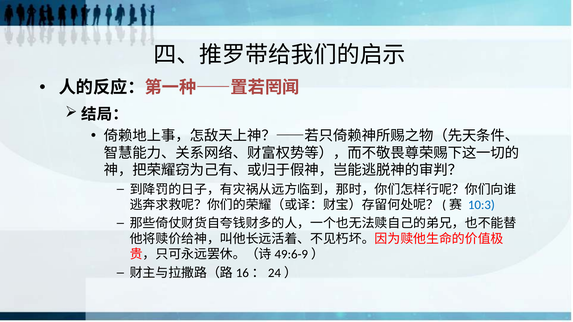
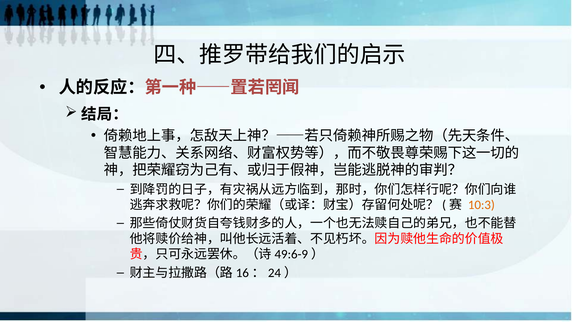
10:3 colour: blue -> orange
